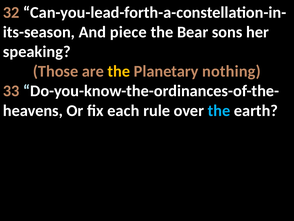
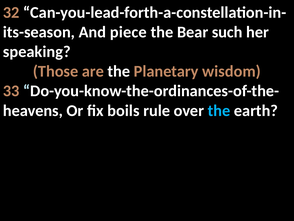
sons: sons -> such
the at (119, 71) colour: yellow -> white
nothing: nothing -> wisdom
each: each -> boils
